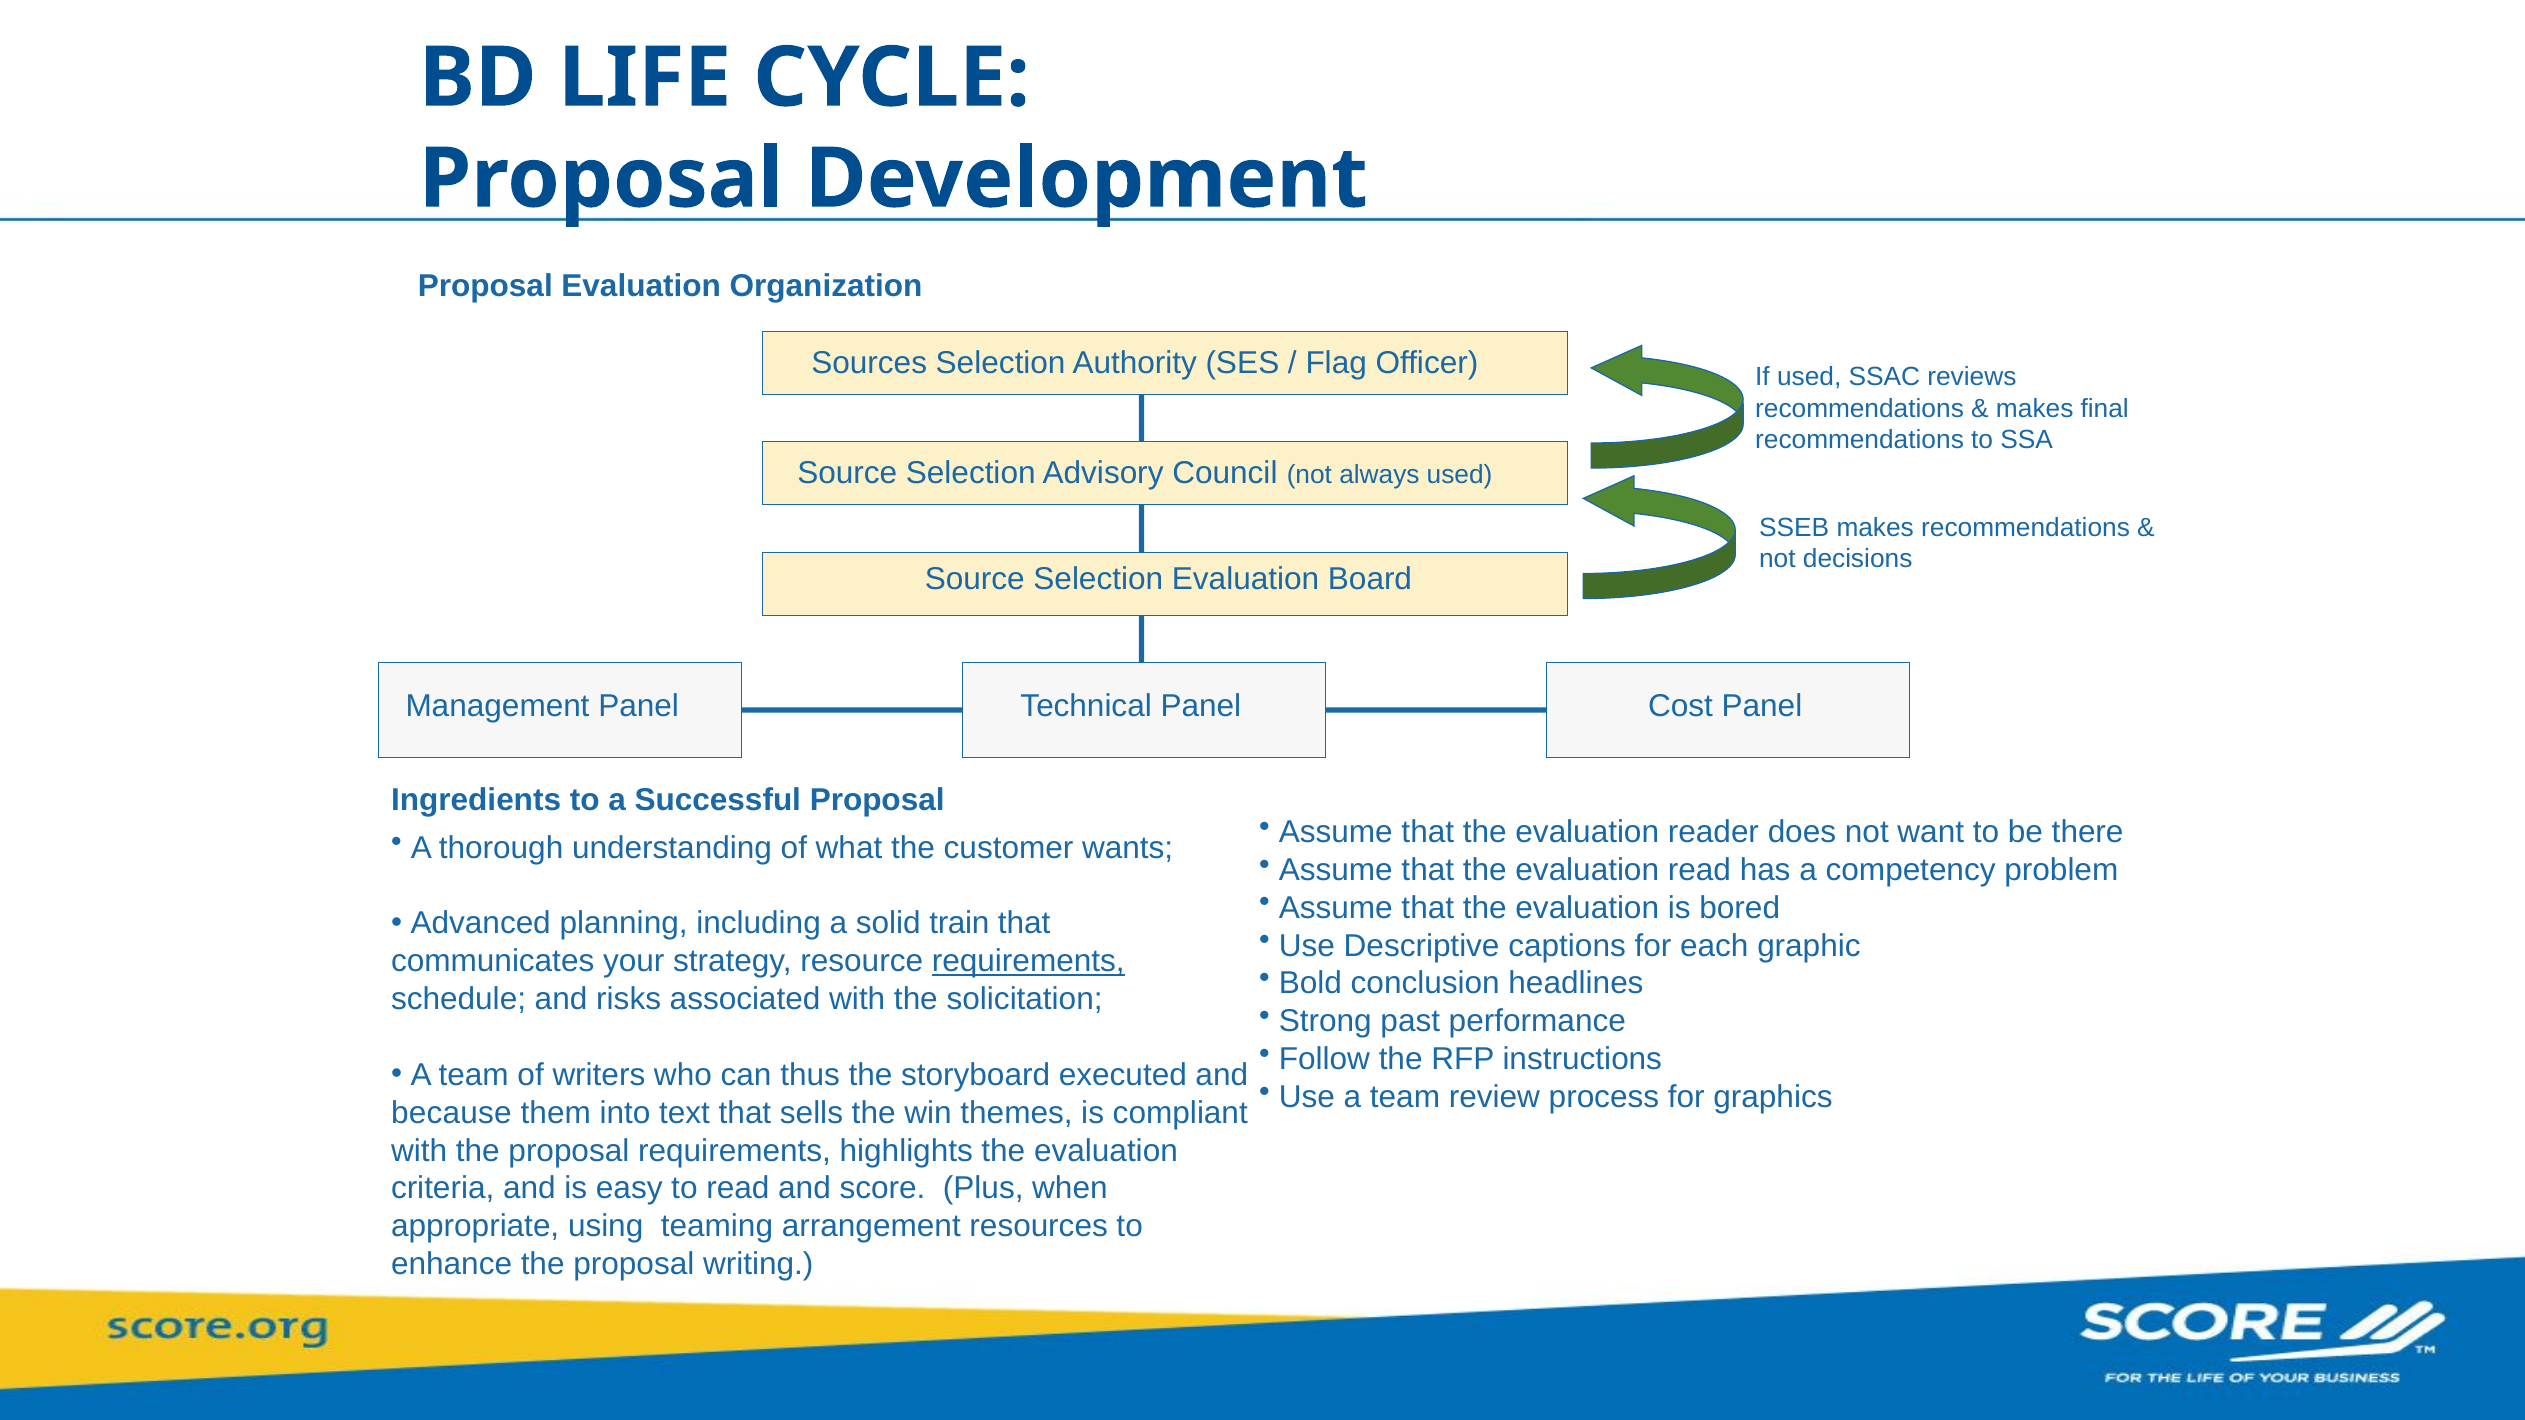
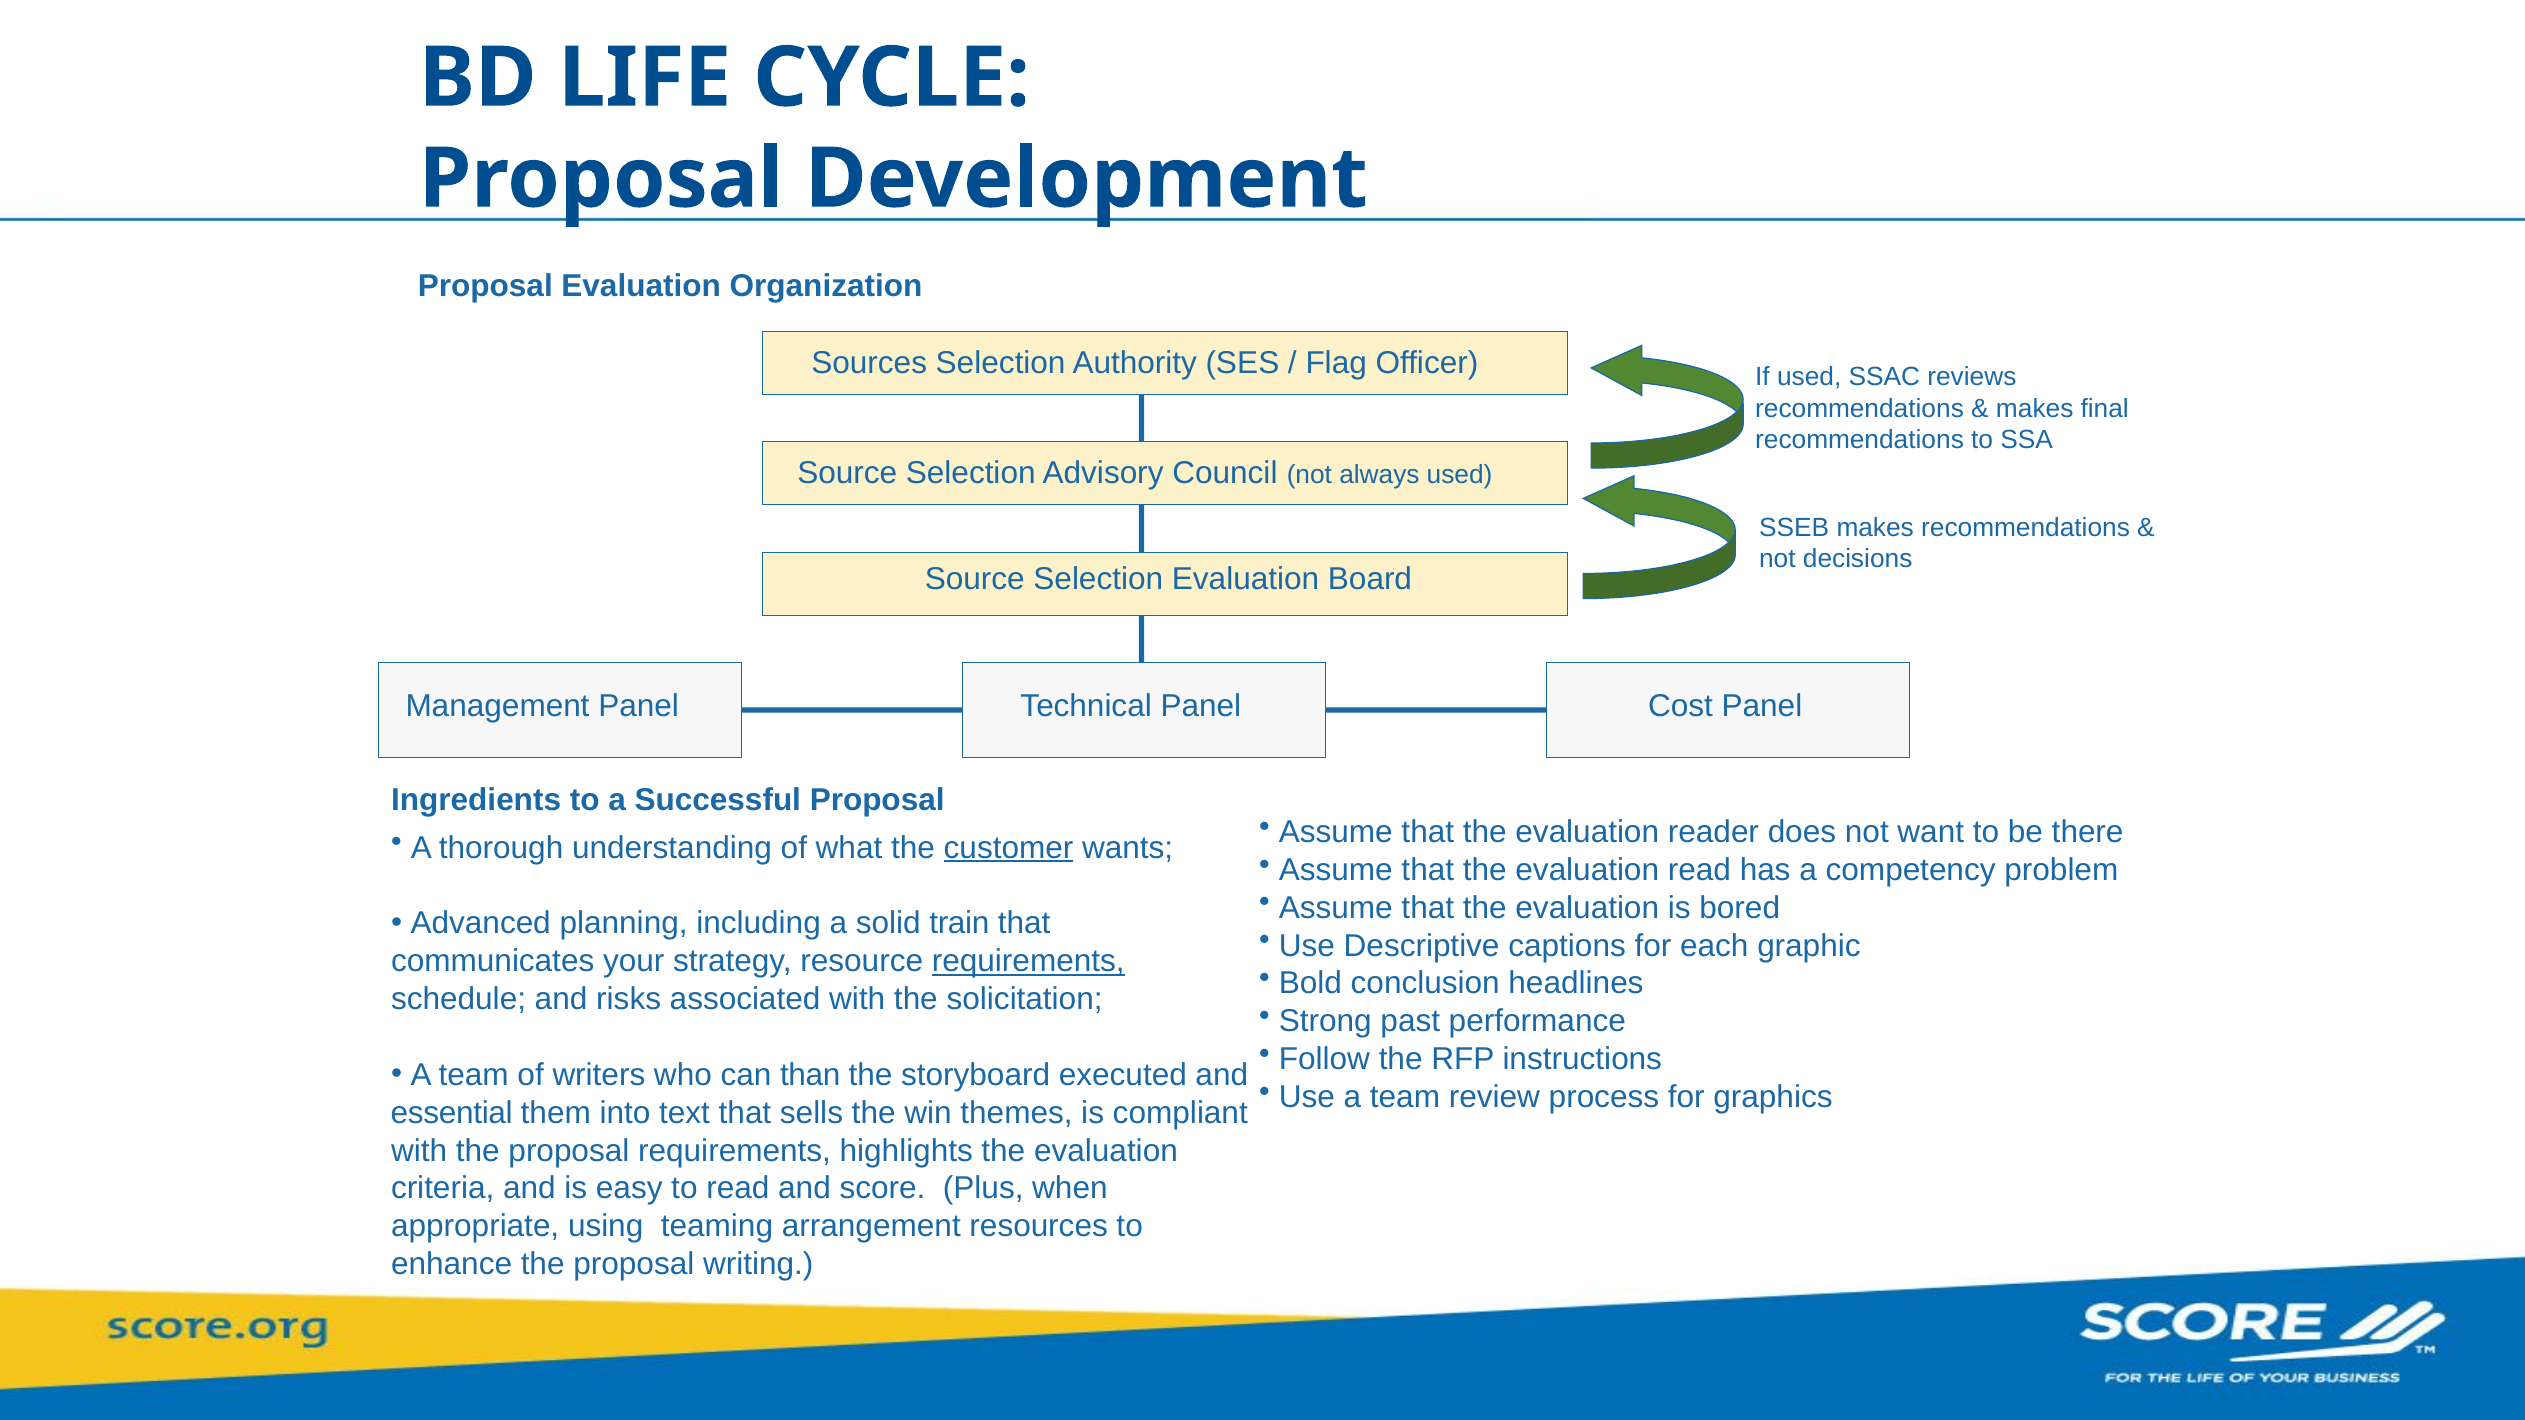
customer underline: none -> present
thus: thus -> than
because: because -> essential
